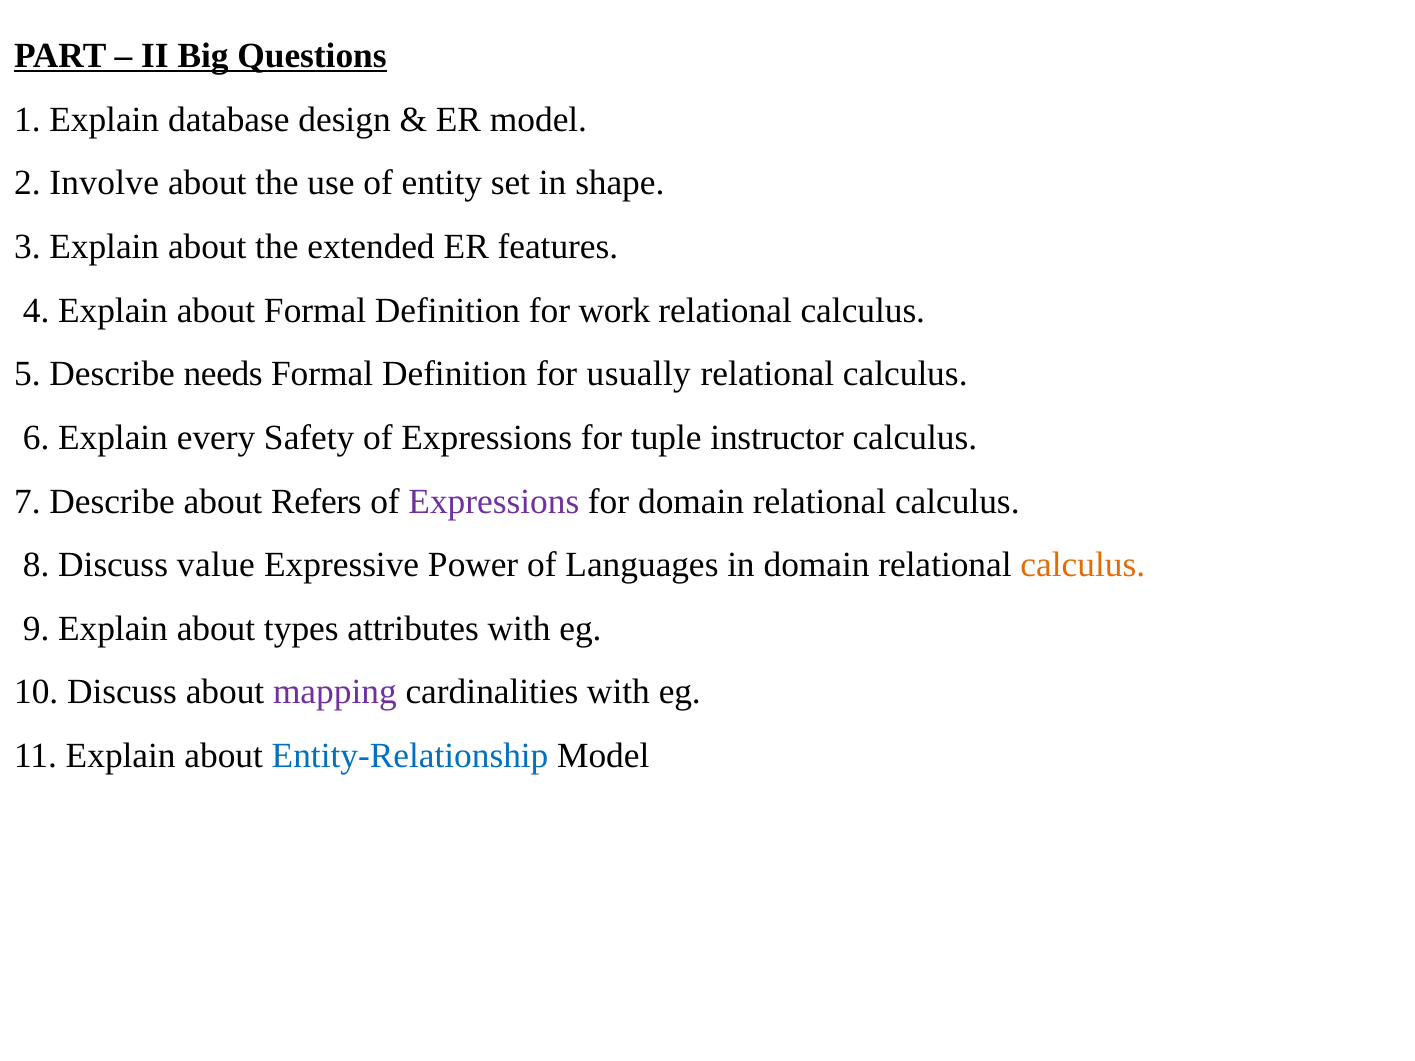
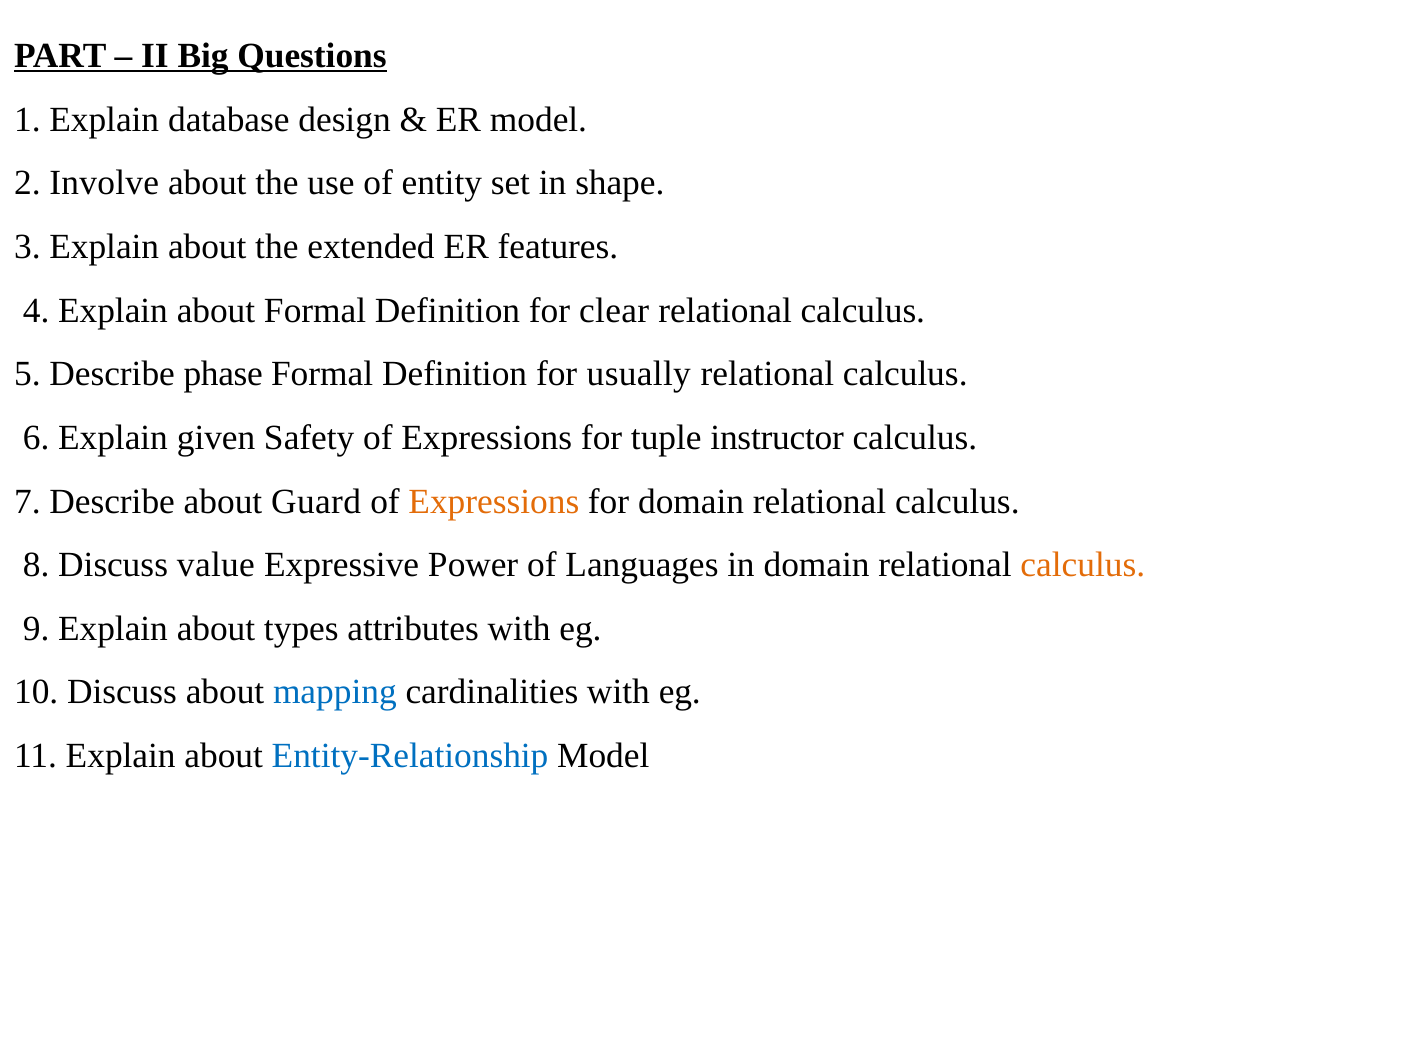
work: work -> clear
needs: needs -> phase
every: every -> given
Refers: Refers -> Guard
Expressions at (494, 501) colour: purple -> orange
mapping colour: purple -> blue
